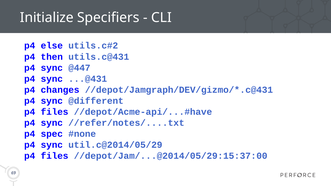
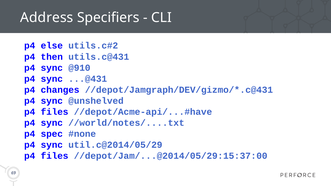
Initialize: Initialize -> Address
@447: @447 -> @910
@different: @different -> @unshelved
//refer/notes/....txt: //refer/notes/....txt -> //world/notes/....txt
